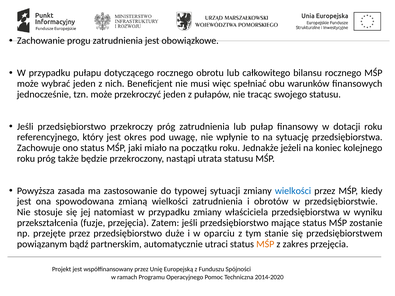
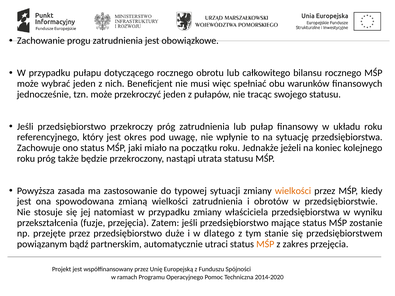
dotacji: dotacji -> układu
wielkości at (293, 191) colour: blue -> orange
oparciu: oparciu -> dlatego
